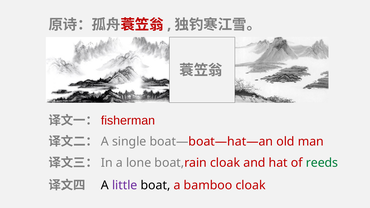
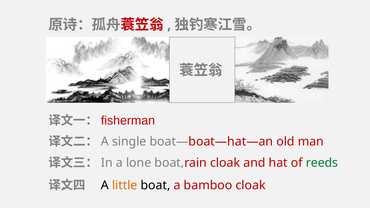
little colour: purple -> orange
